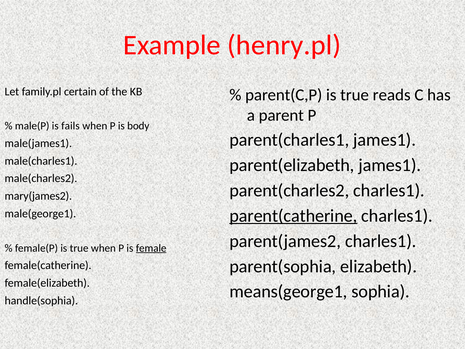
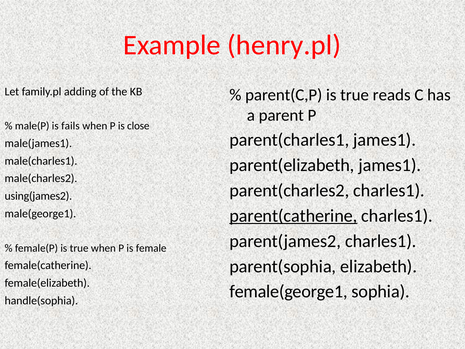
certain: certain -> adding
body: body -> close
mary(james2: mary(james2 -> using(james2
female underline: present -> none
means(george1: means(george1 -> female(george1
